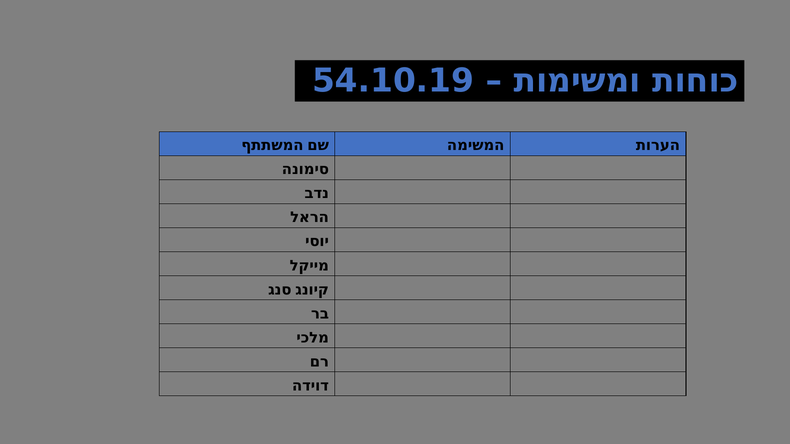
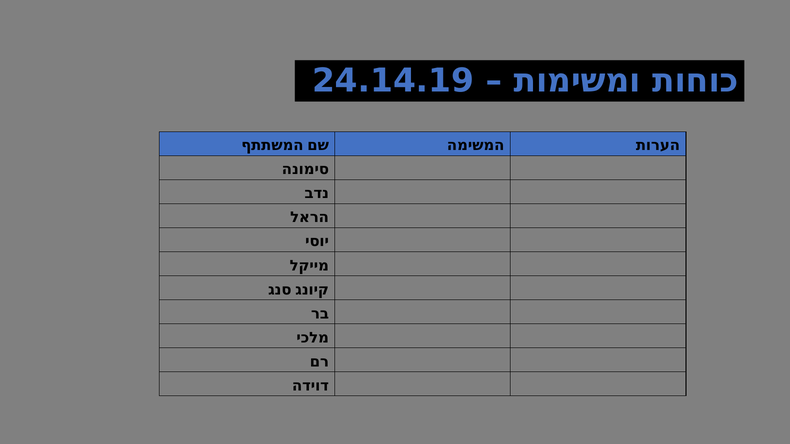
54.10.19: 54.10.19 -> 24.14.19
